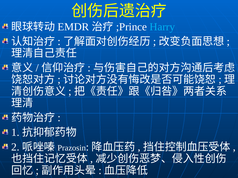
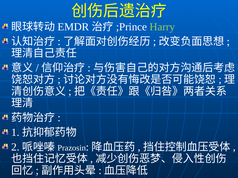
Harry colour: light blue -> light green
